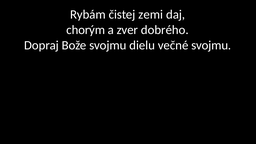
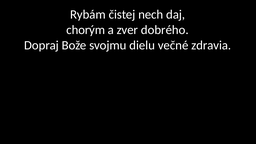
zemi: zemi -> nech
večné svojmu: svojmu -> zdravia
